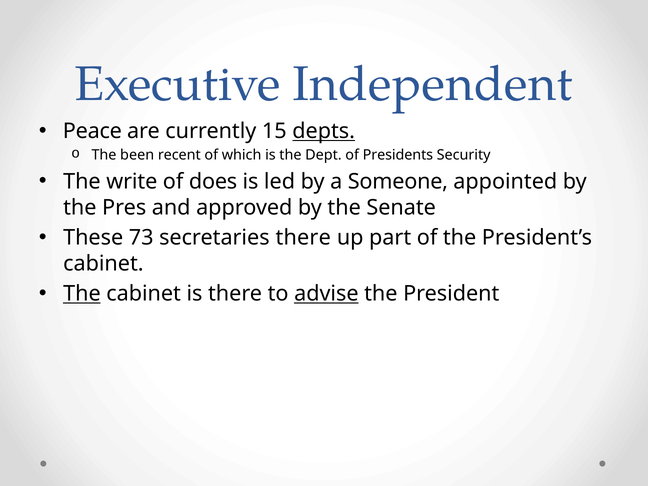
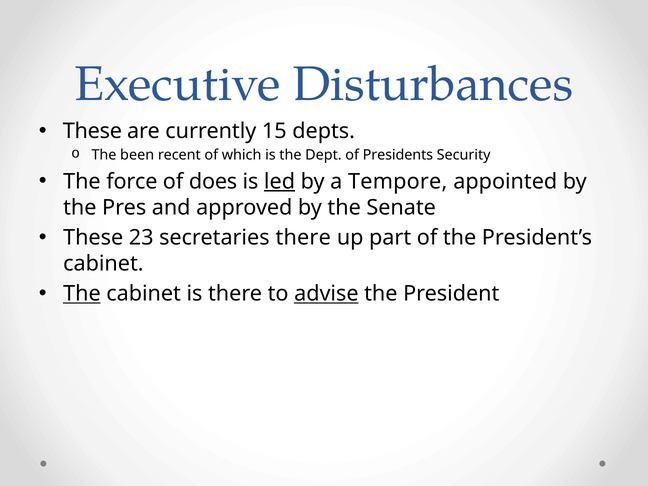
Independent: Independent -> Disturbances
Peace at (92, 131): Peace -> These
depts underline: present -> none
write: write -> force
led underline: none -> present
Someone: Someone -> Tempore
73: 73 -> 23
